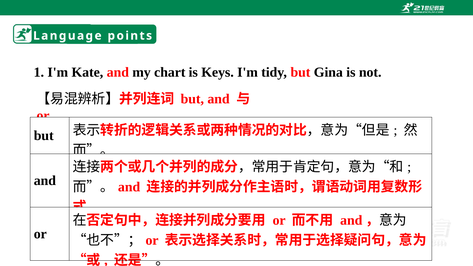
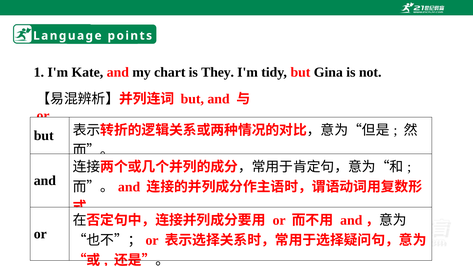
Keys: Keys -> They
